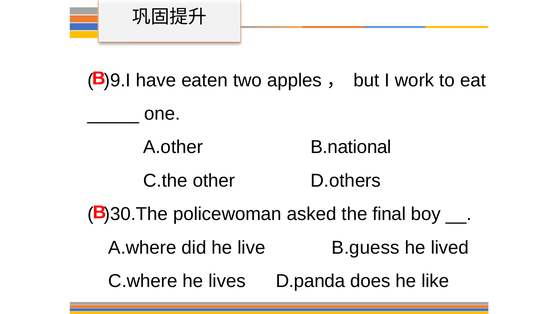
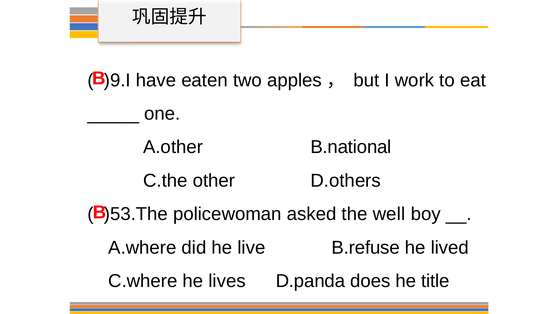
)30.The: )30.The -> )53.The
final: final -> well
B.guess: B.guess -> B.refuse
like: like -> title
